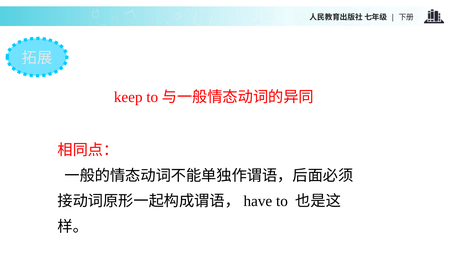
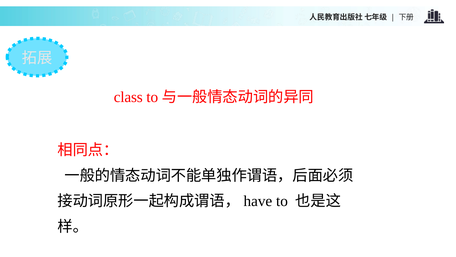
keep: keep -> class
